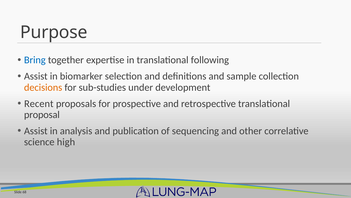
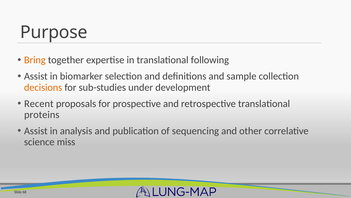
Bring colour: blue -> orange
proposal: proposal -> proteins
high: high -> miss
